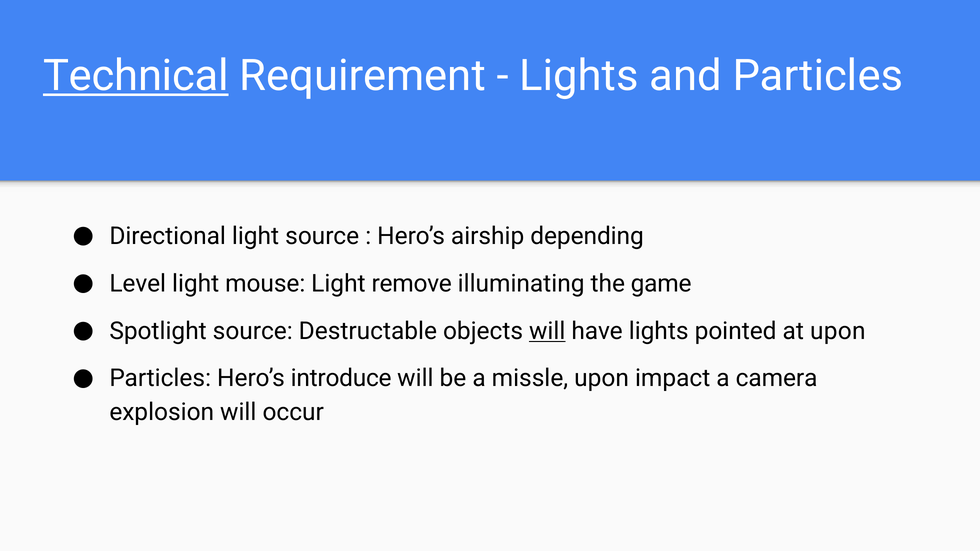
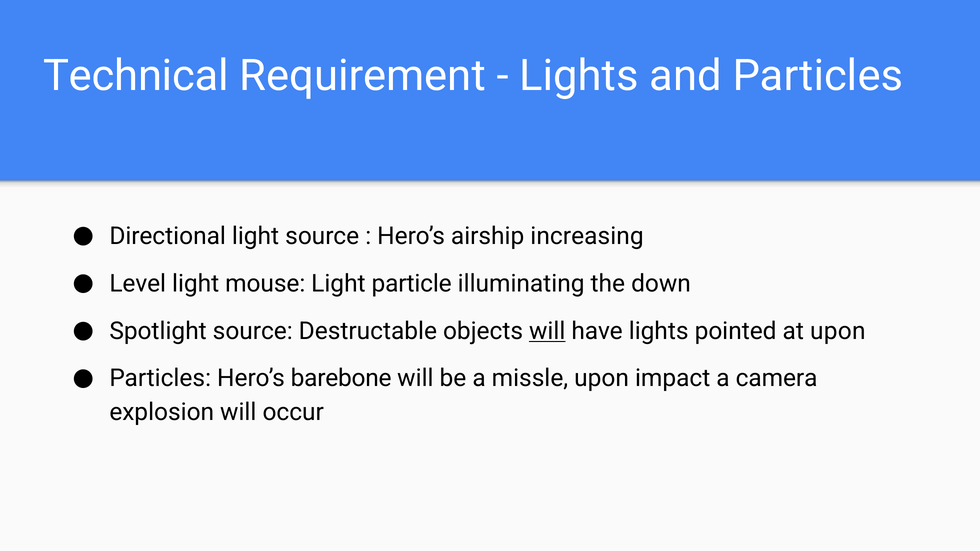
Technical underline: present -> none
depending: depending -> increasing
remove: remove -> particle
game: game -> down
introduce: introduce -> barebone
